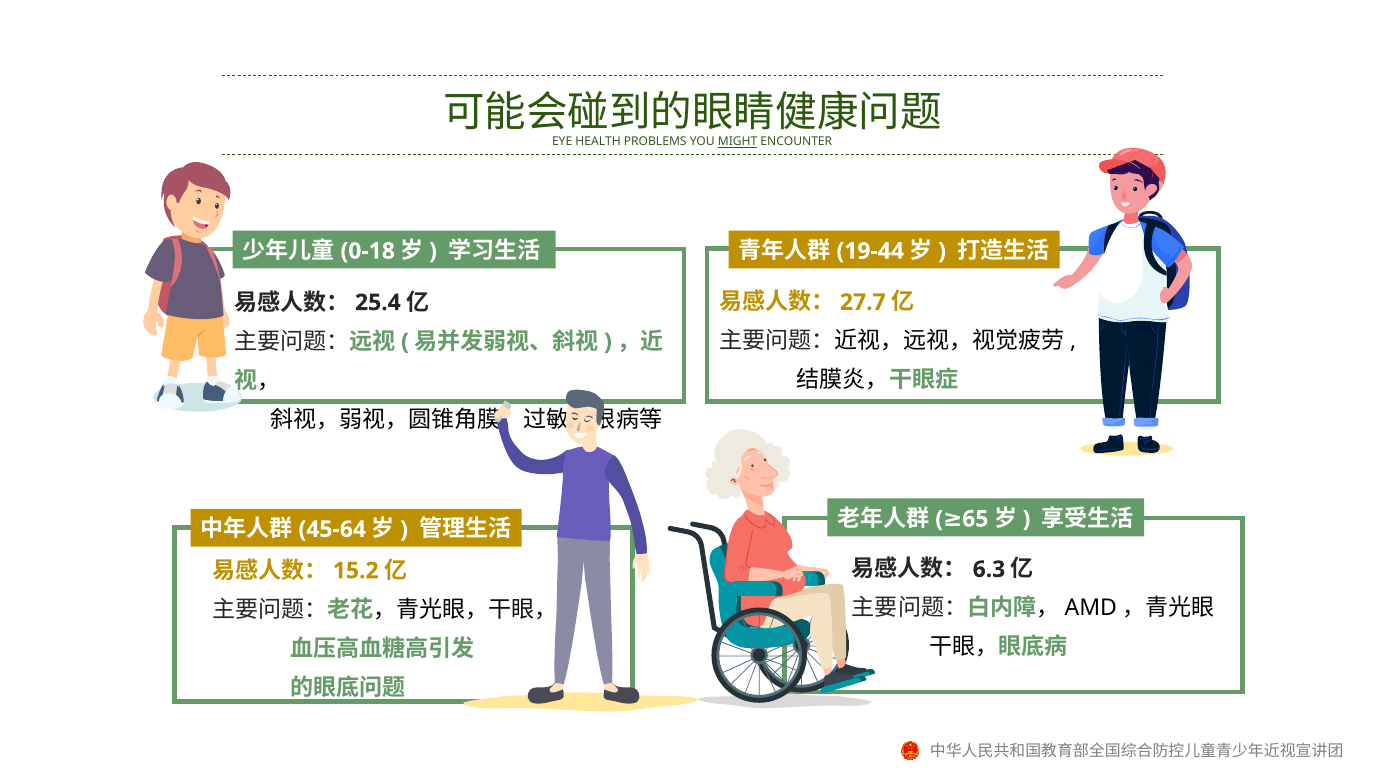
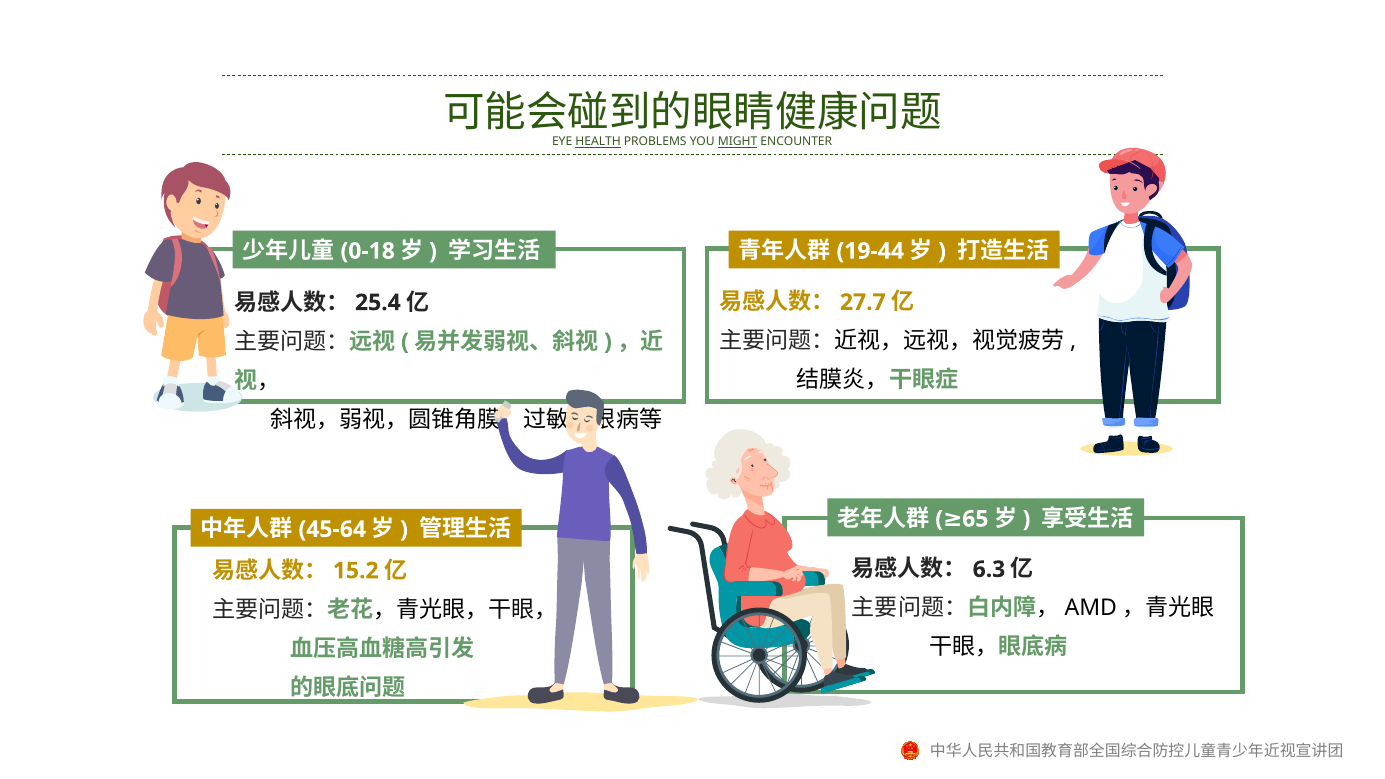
HEALTH underline: none -> present
